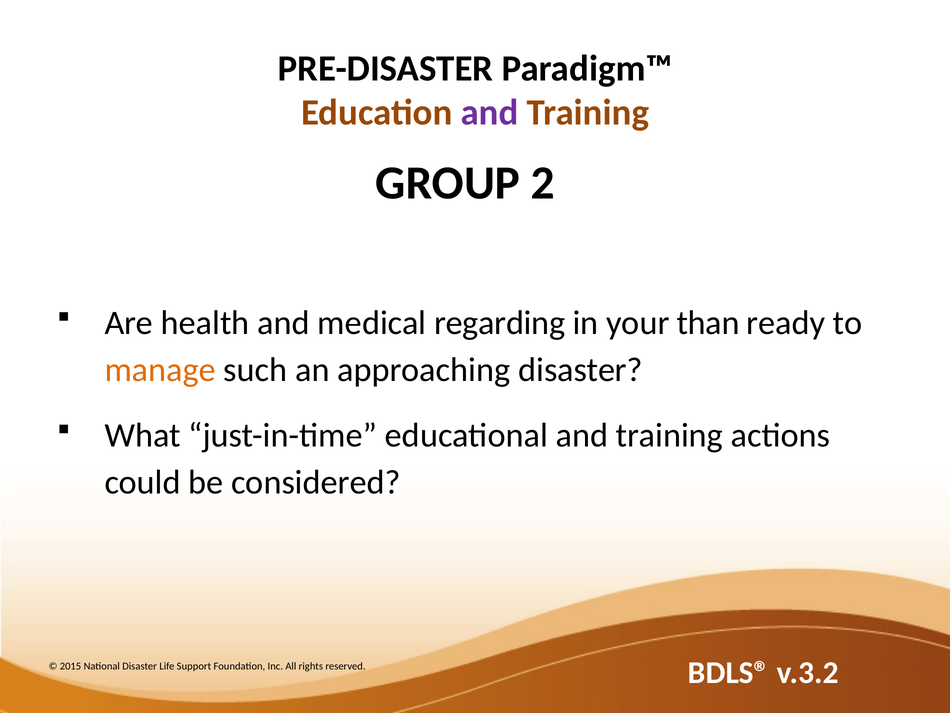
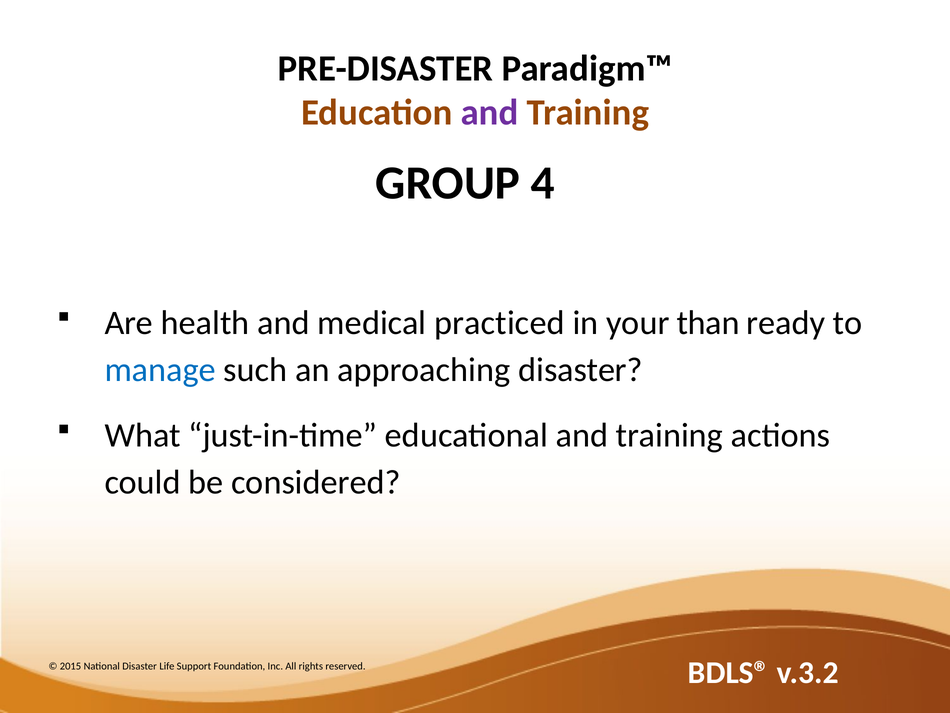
2: 2 -> 4
regarding: regarding -> practiced
manage colour: orange -> blue
